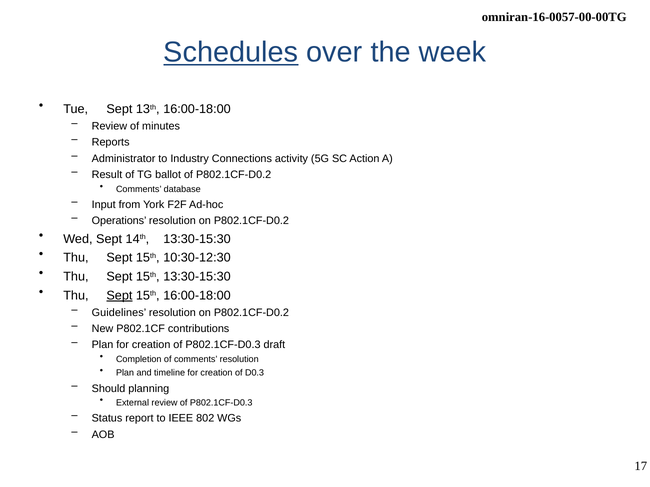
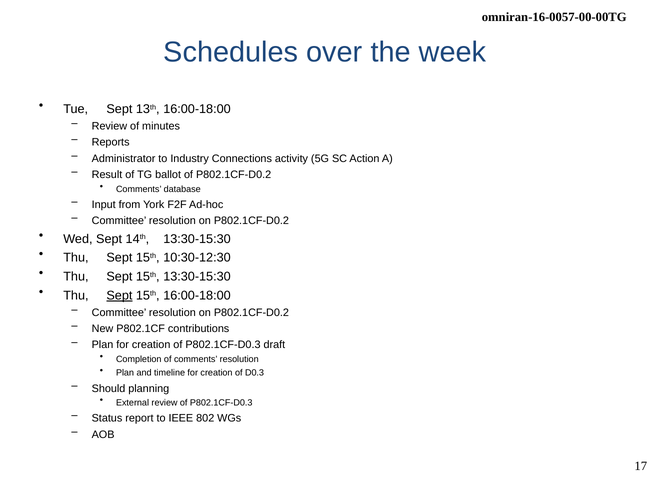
Schedules underline: present -> none
Operations at (119, 221): Operations -> Committee
Guidelines at (119, 313): Guidelines -> Committee
